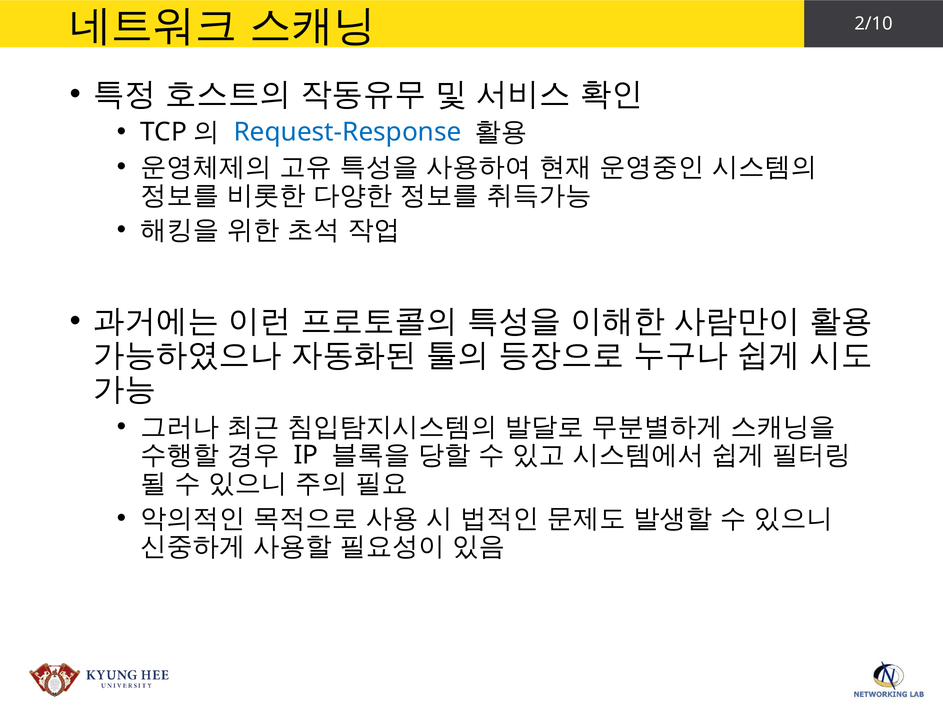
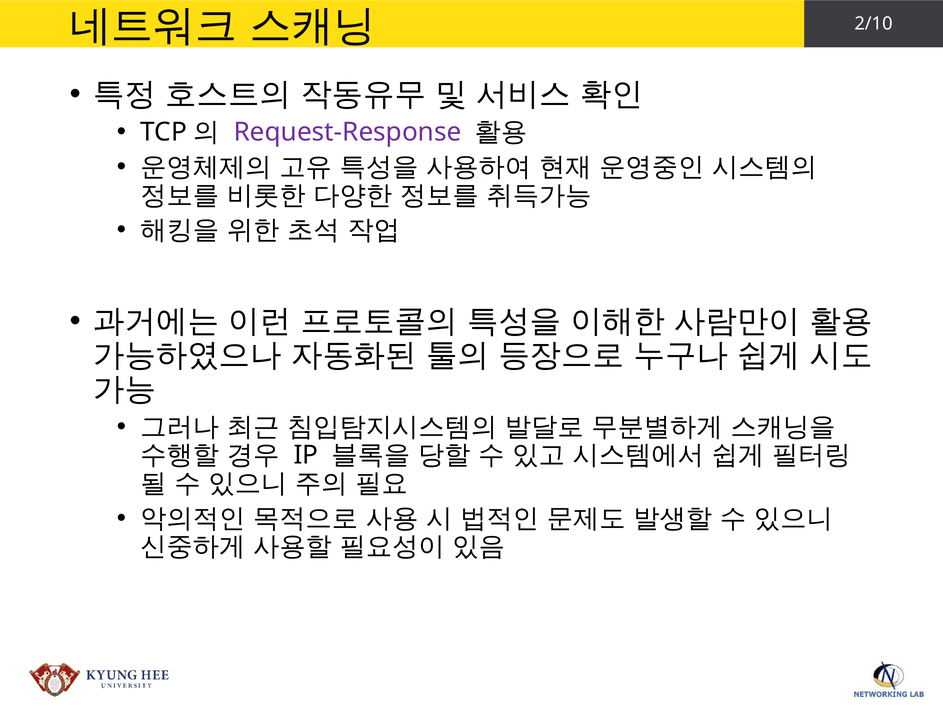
Request-Response colour: blue -> purple
